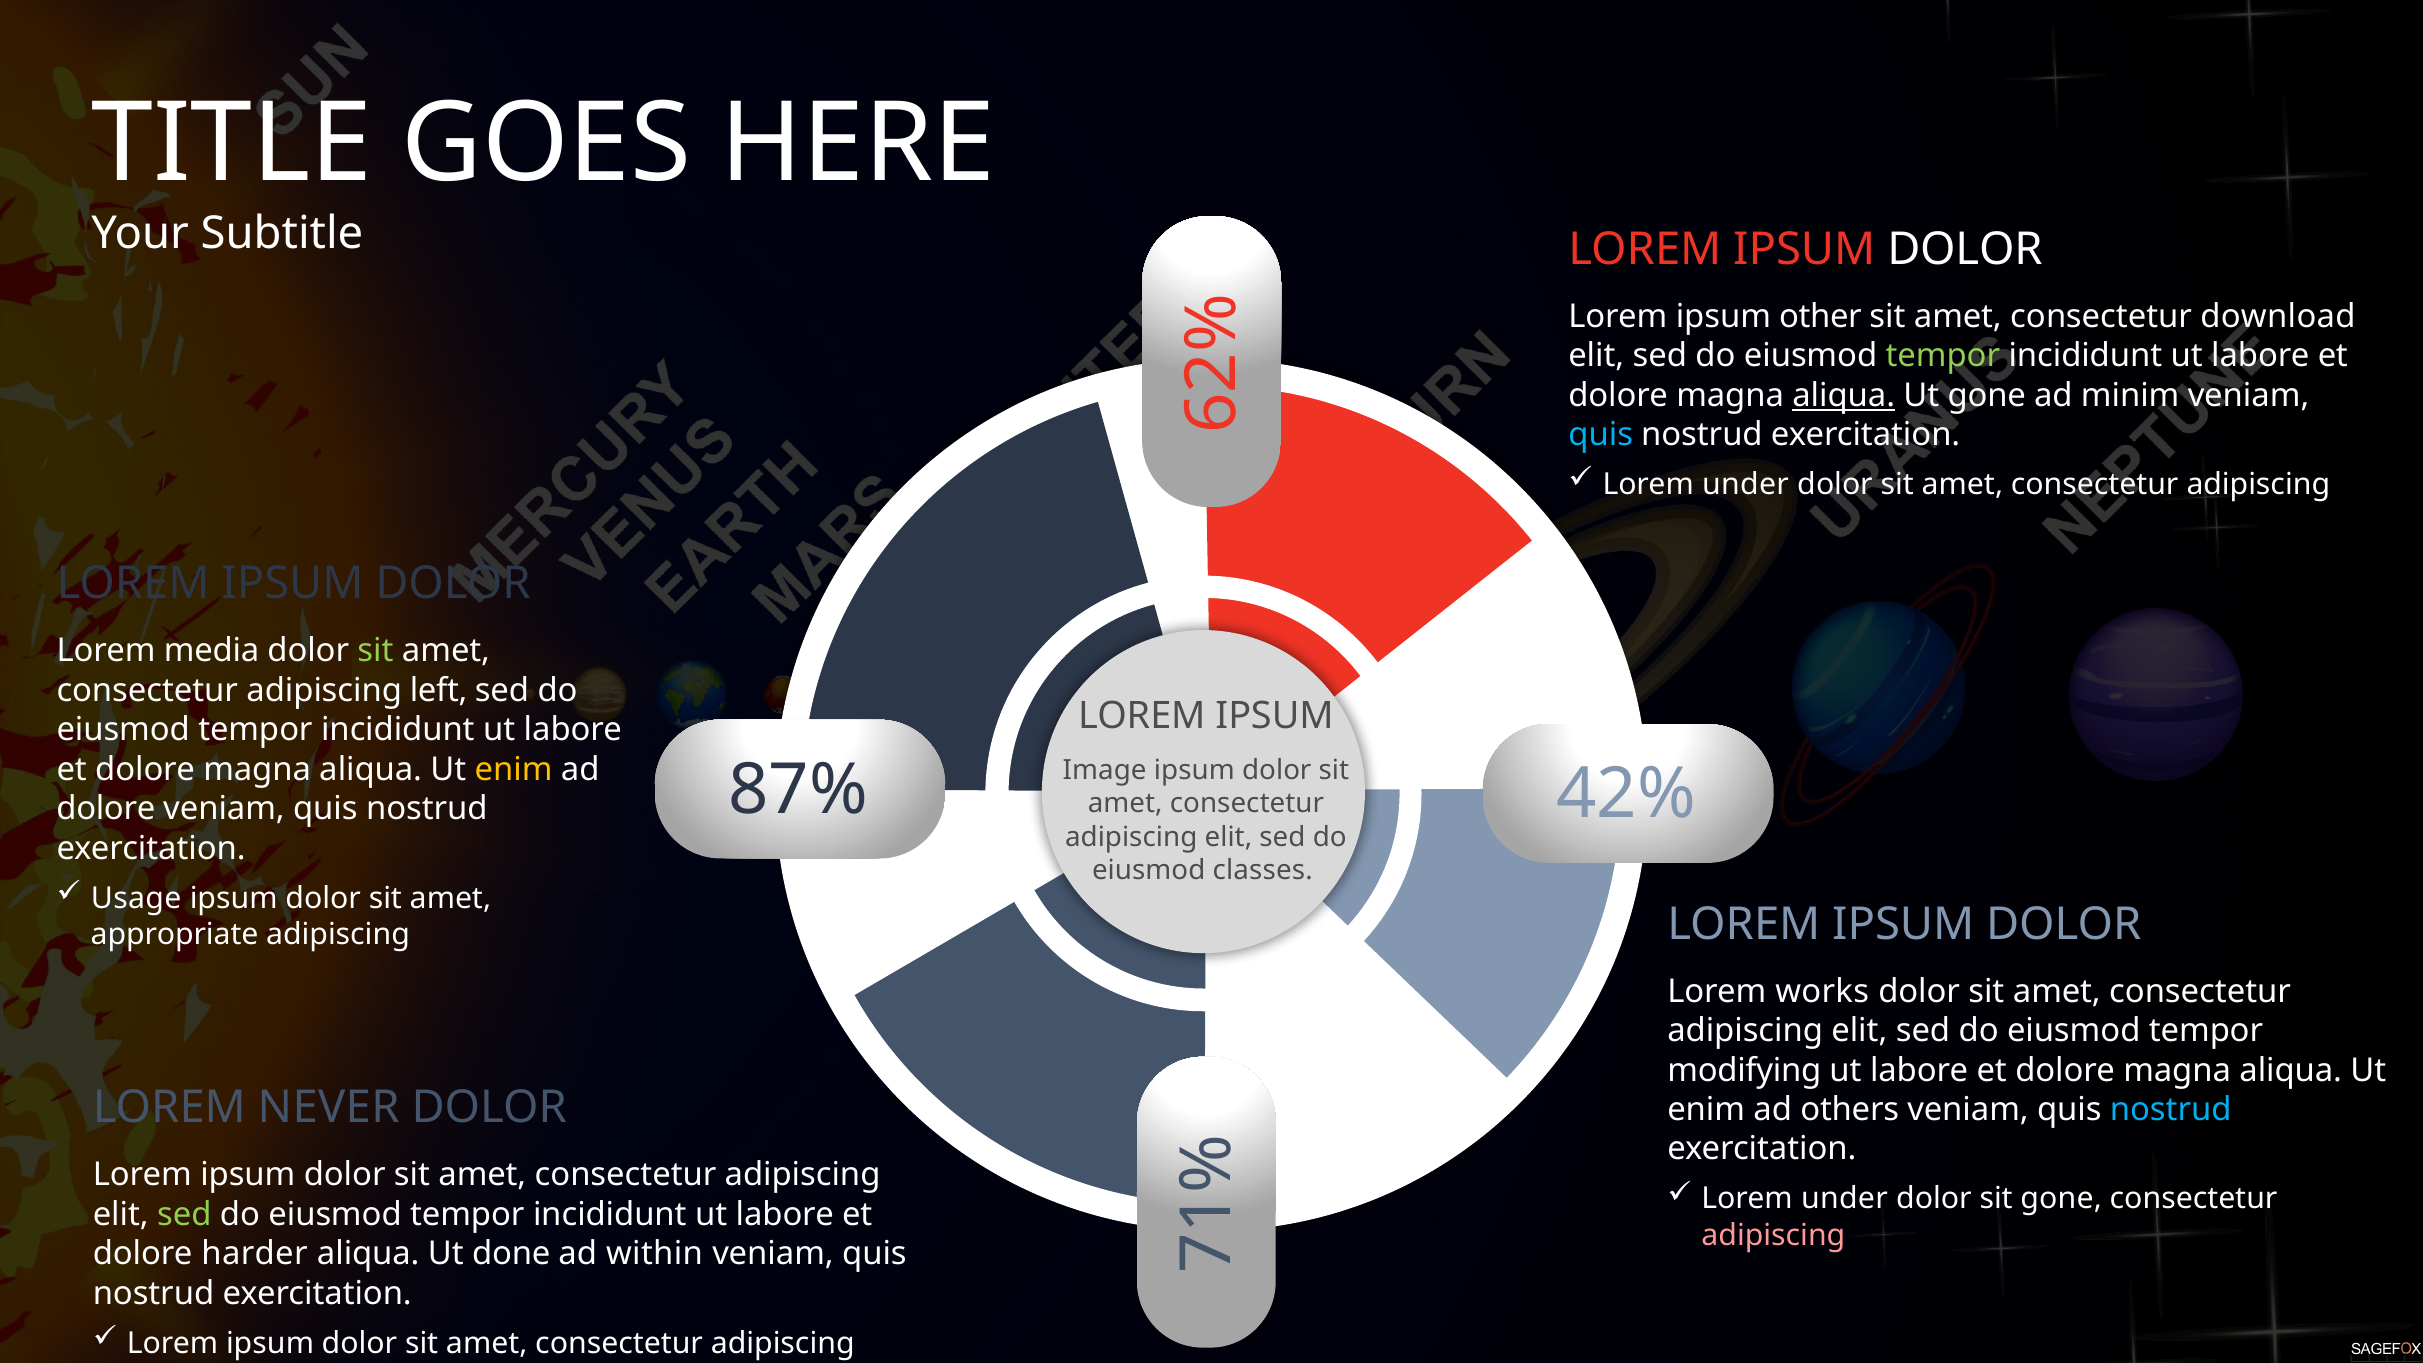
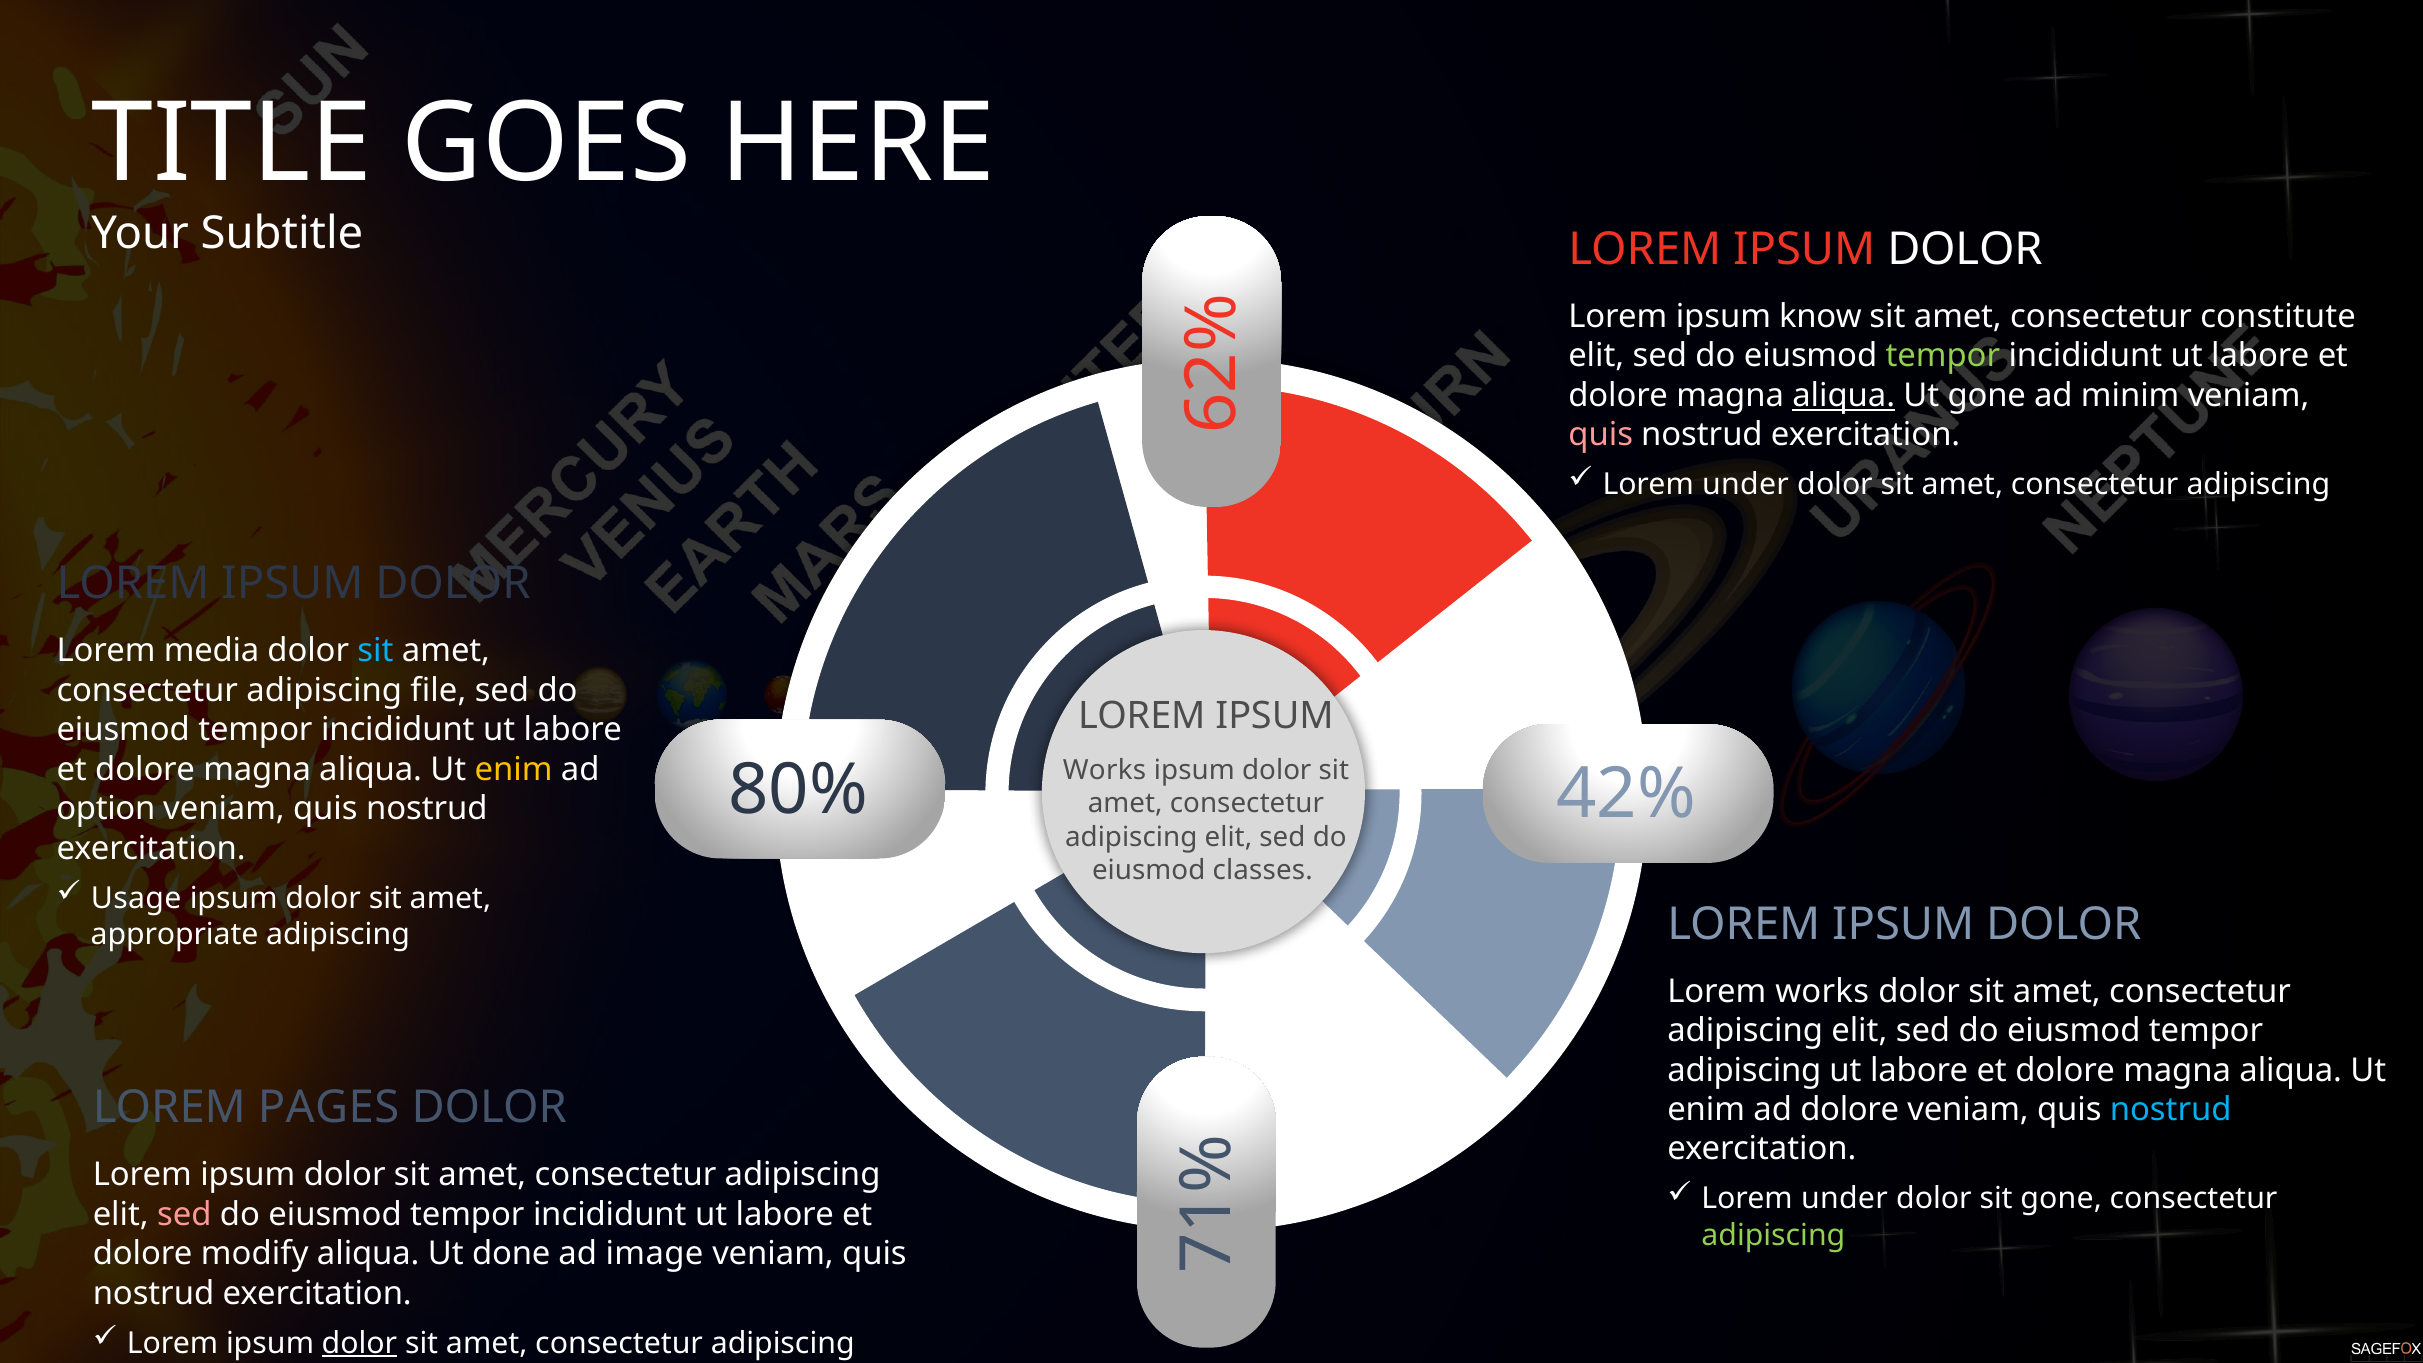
other: other -> know
download: download -> constitute
quis at (1601, 435) colour: light blue -> pink
sit at (376, 651) colour: light green -> light blue
left: left -> file
Image at (1105, 770): Image -> Works
87%: 87% -> 80%
dolore at (106, 809): dolore -> option
modifying at (1744, 1070): modifying -> adipiscing
NEVER: NEVER -> PAGES
ad others: others -> dolore
sed at (184, 1215) colour: light green -> pink
adipiscing at (1773, 1235) colour: pink -> light green
harder: harder -> modify
within: within -> image
dolor at (359, 1343) underline: none -> present
